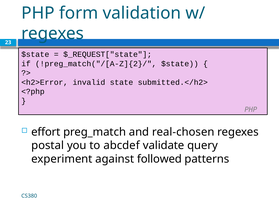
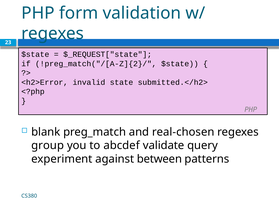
effort: effort -> blank
postal: postal -> group
followed: followed -> between
